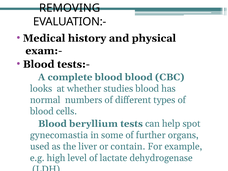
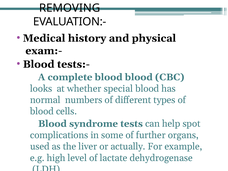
studies: studies -> special
beryllium: beryllium -> syndrome
gynecomastia: gynecomastia -> complications
contain: contain -> actually
